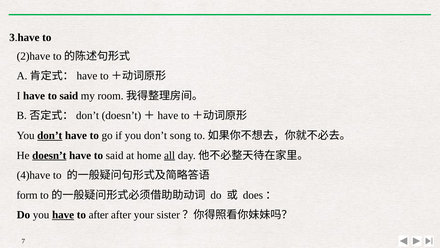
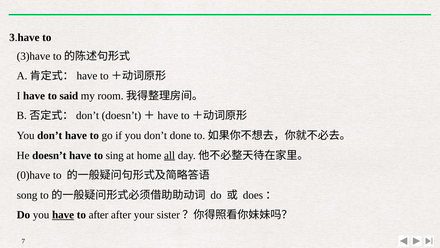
2)have: 2)have -> 3)have
don’t at (50, 135) underline: present -> none
song: song -> done
doesn’t underline: present -> none
said at (115, 155): said -> sing
4)have: 4)have -> 0)have
form: form -> song
